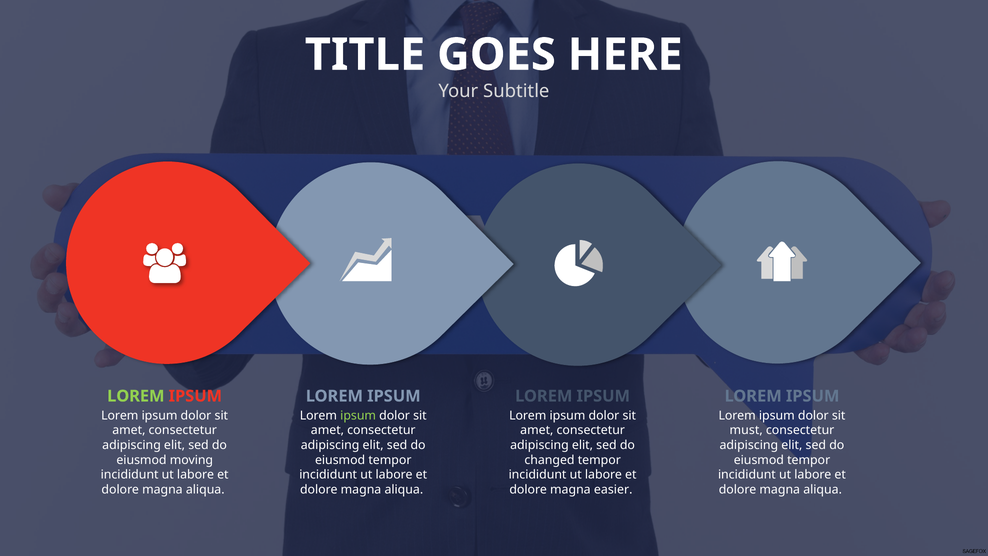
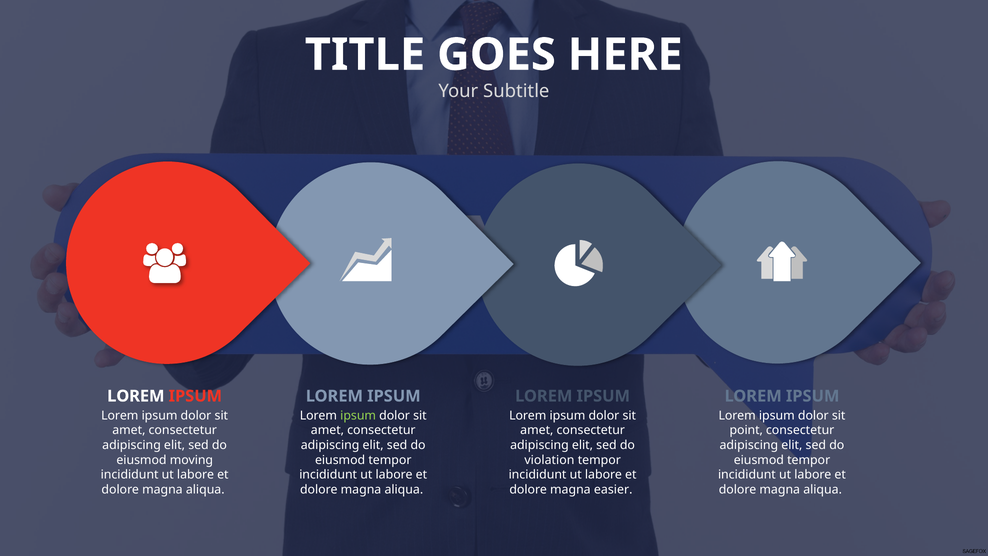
LOREM at (136, 396) colour: light green -> white
must: must -> point
changed: changed -> violation
